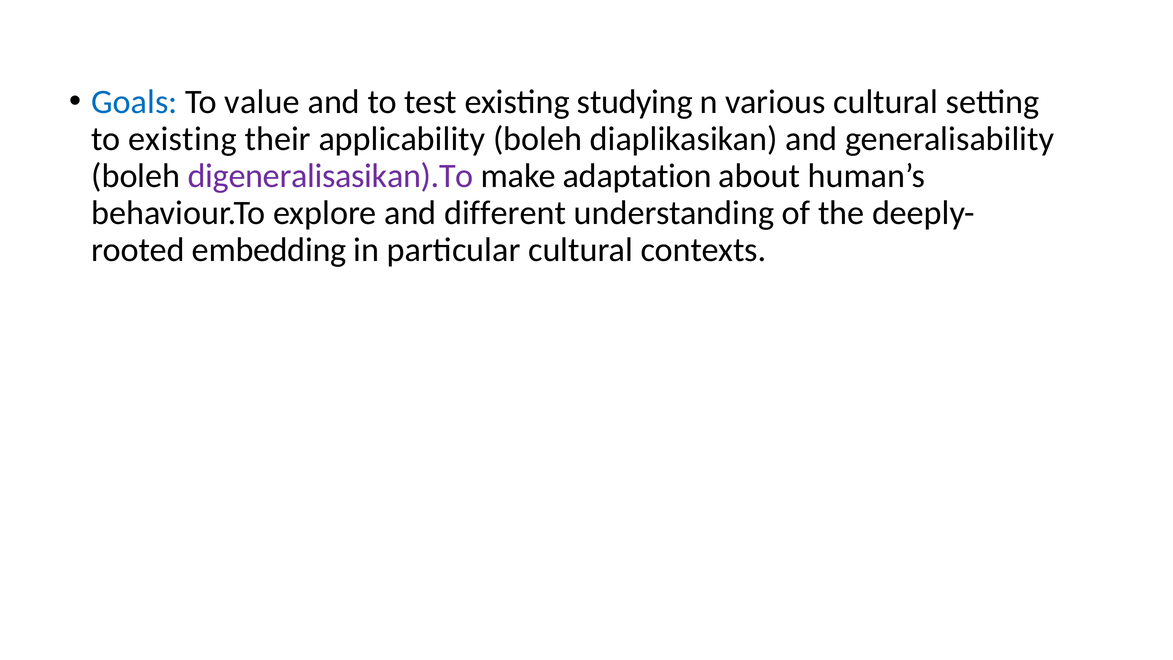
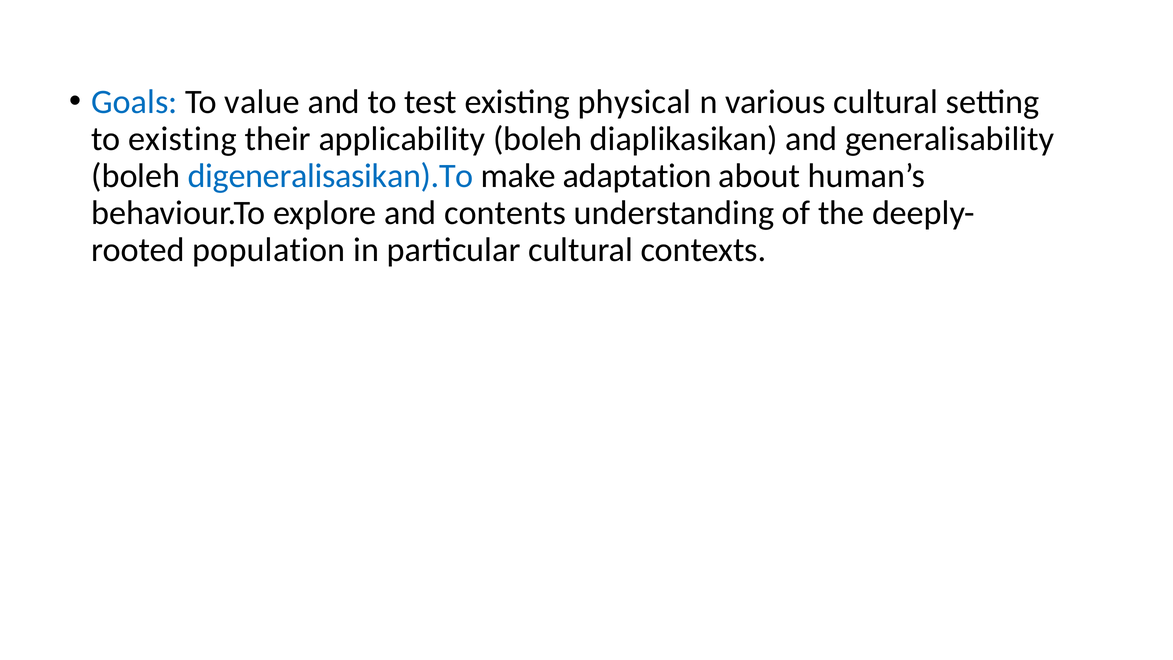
studying: studying -> physical
digeneralisasikan).To colour: purple -> blue
different: different -> contents
embedding: embedding -> population
